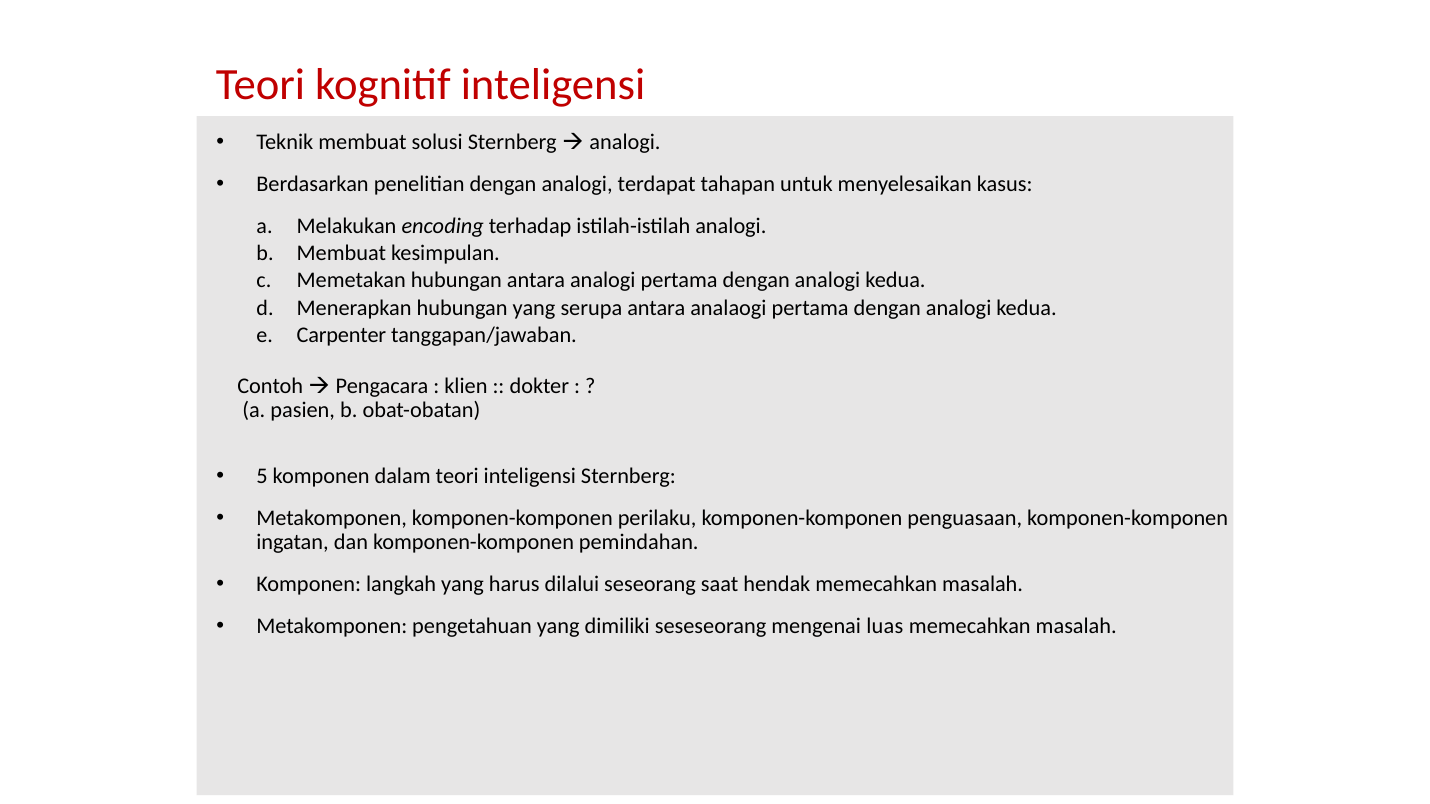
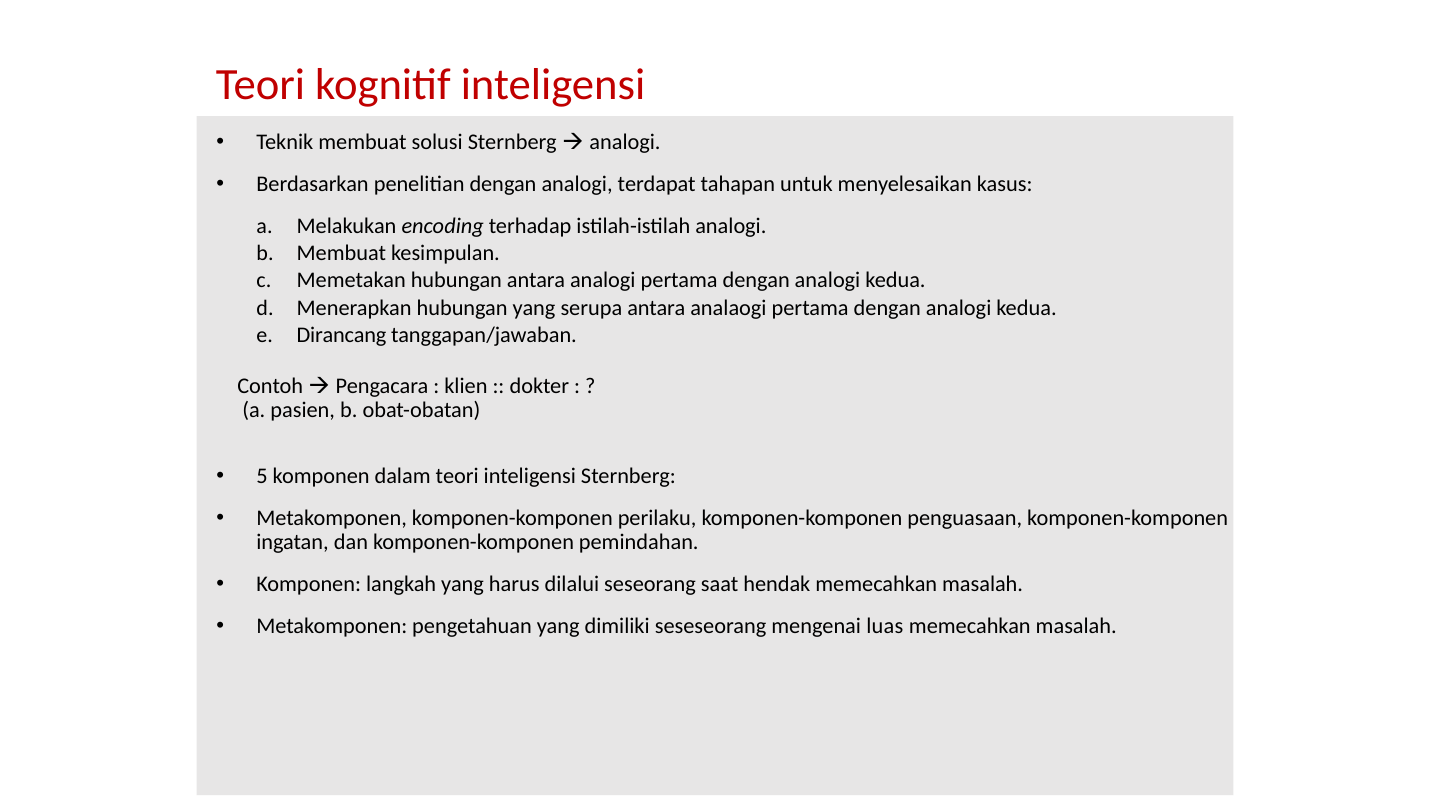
Carpenter: Carpenter -> Dirancang
